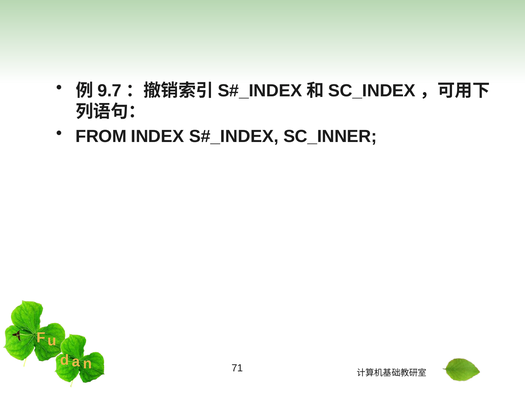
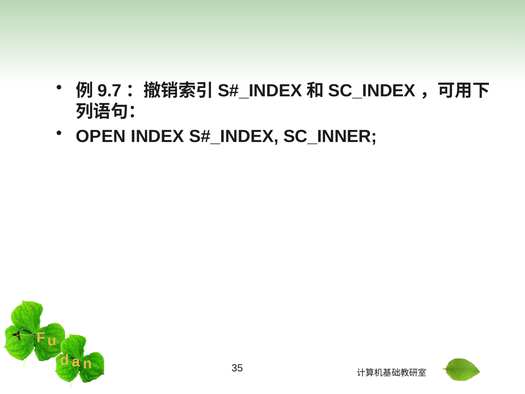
FROM: FROM -> OPEN
71: 71 -> 35
